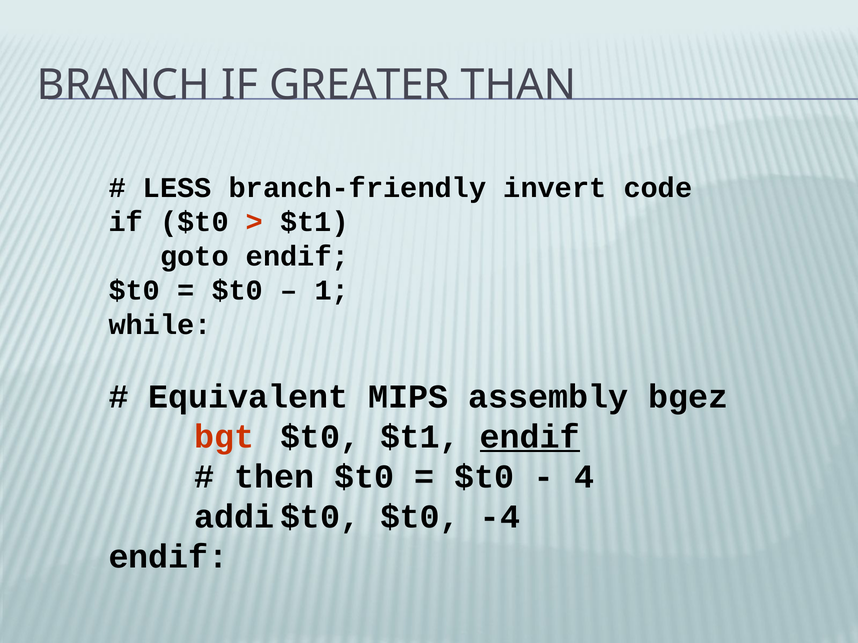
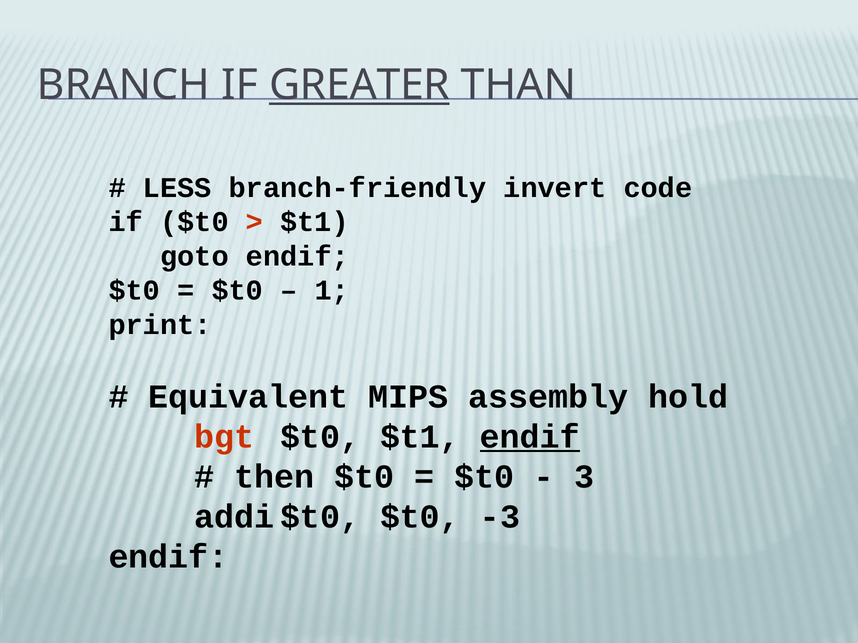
GREATER underline: none -> present
while: while -> print
bgez: bgez -> hold
4: 4 -> 3
-4: -4 -> -3
